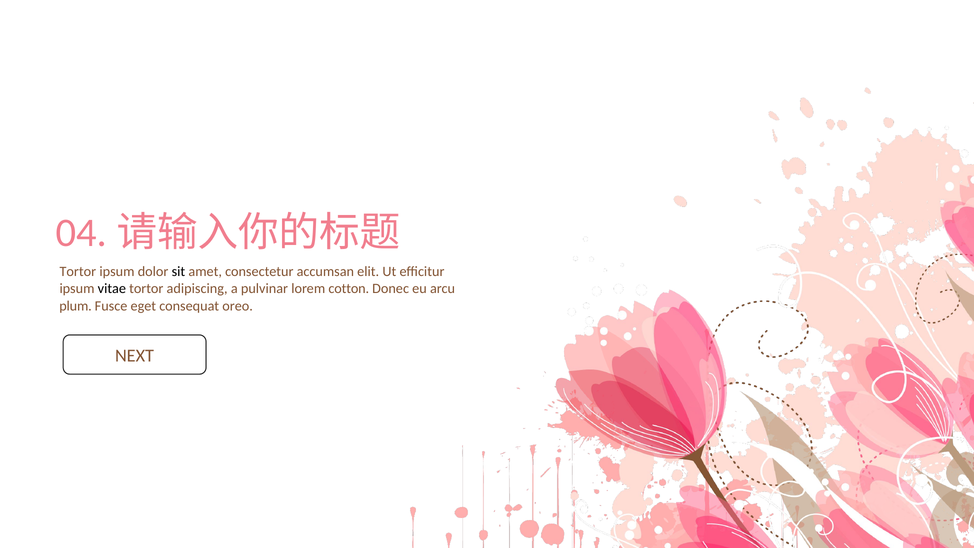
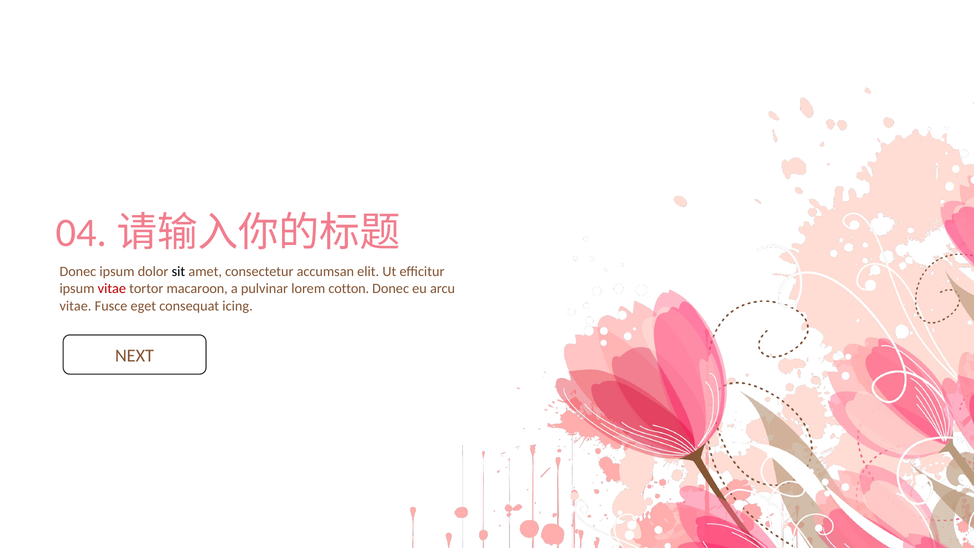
Tortor at (78, 272): Tortor -> Donec
vitae at (112, 289) colour: black -> red
adipiscing: adipiscing -> macaroon
plum at (76, 306): plum -> vitae
oreo: oreo -> icing
